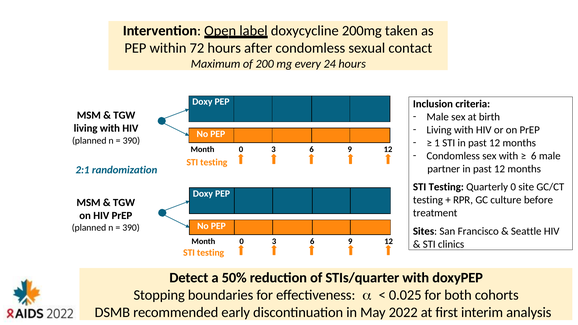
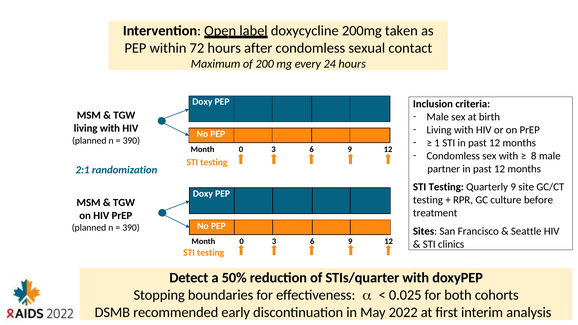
6 at (534, 156): 6 -> 8
Quarterly 0: 0 -> 9
